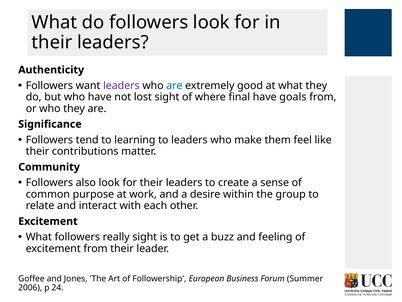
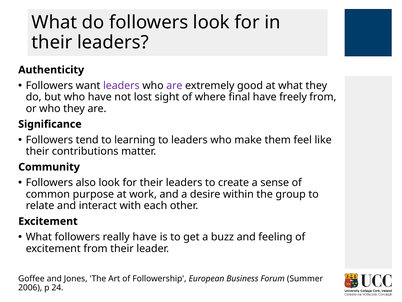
are at (174, 85) colour: blue -> purple
goals: goals -> freely
really sight: sight -> have
